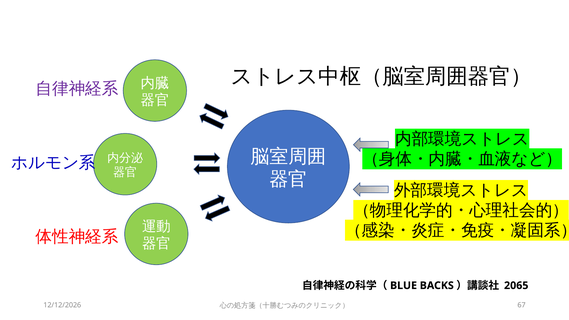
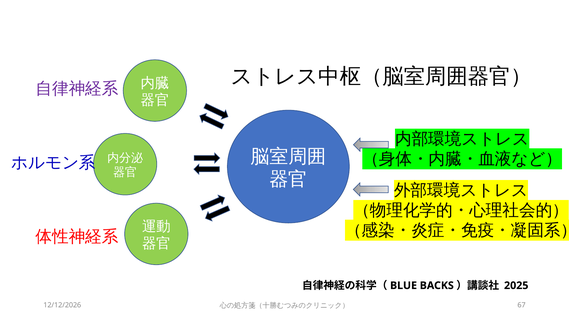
2065: 2065 -> 2025
